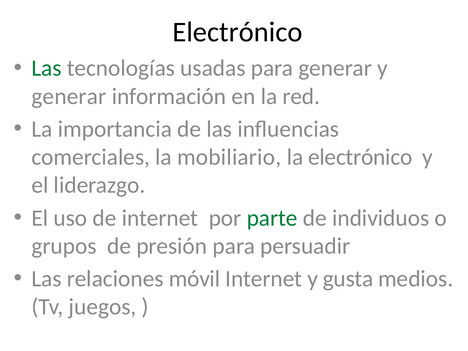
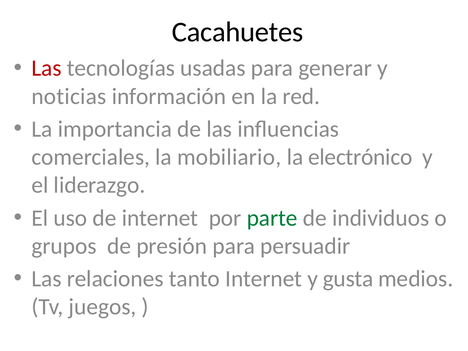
Electrónico at (237, 32): Electrónico -> Cacahuetes
Las at (47, 68) colour: green -> red
generar at (69, 96): generar -> noticias
móvil: móvil -> tanto
